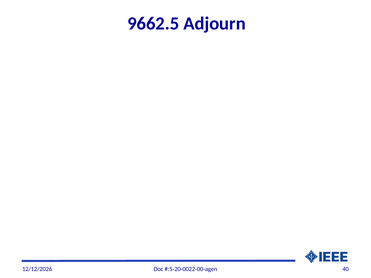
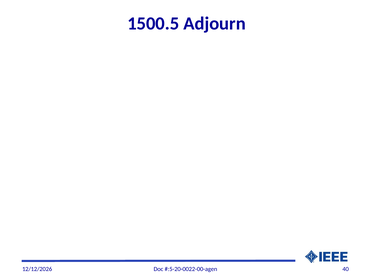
9662.5: 9662.5 -> 1500.5
